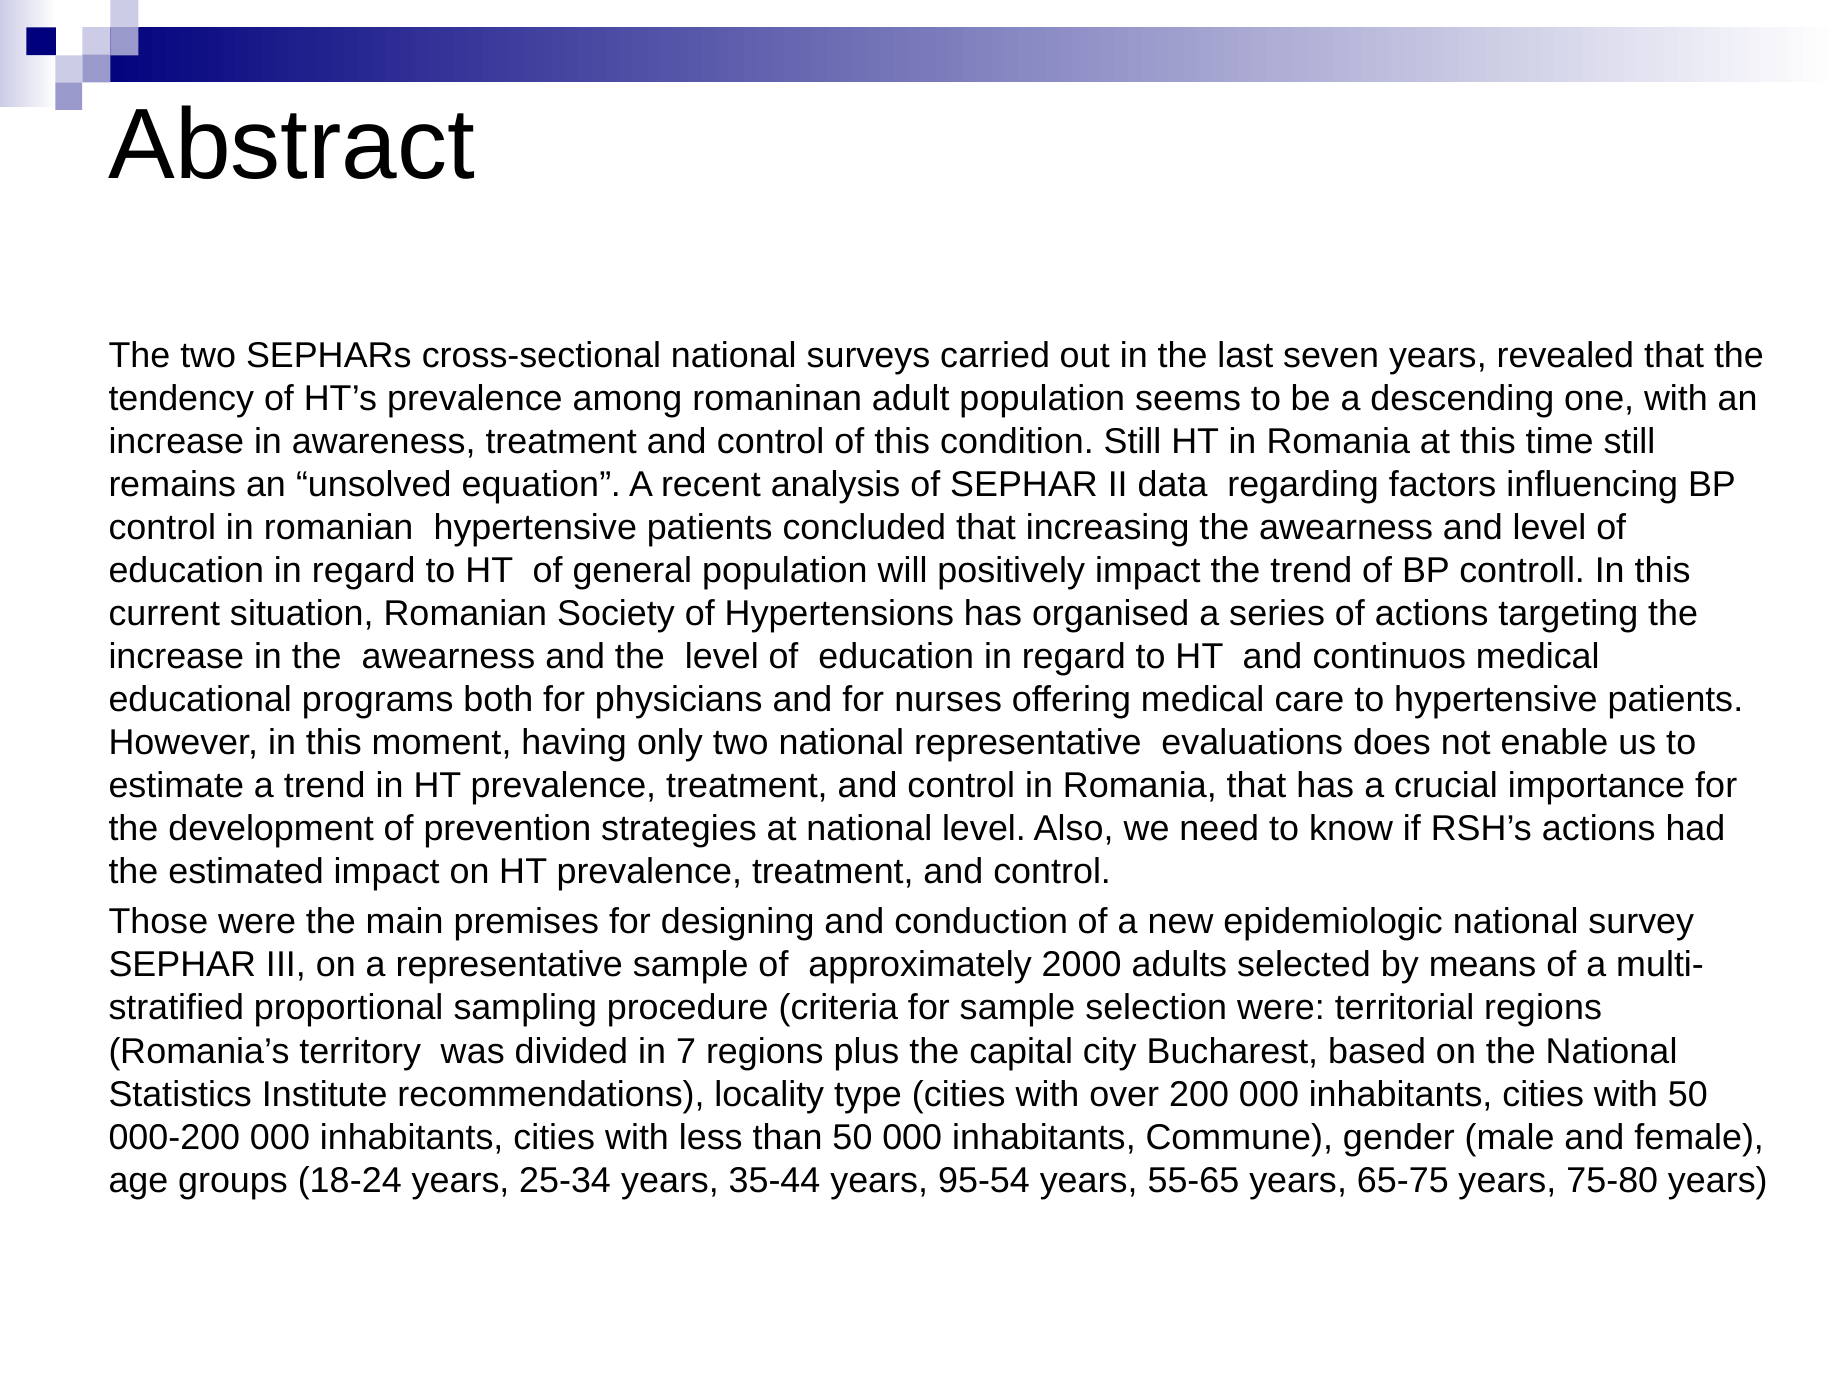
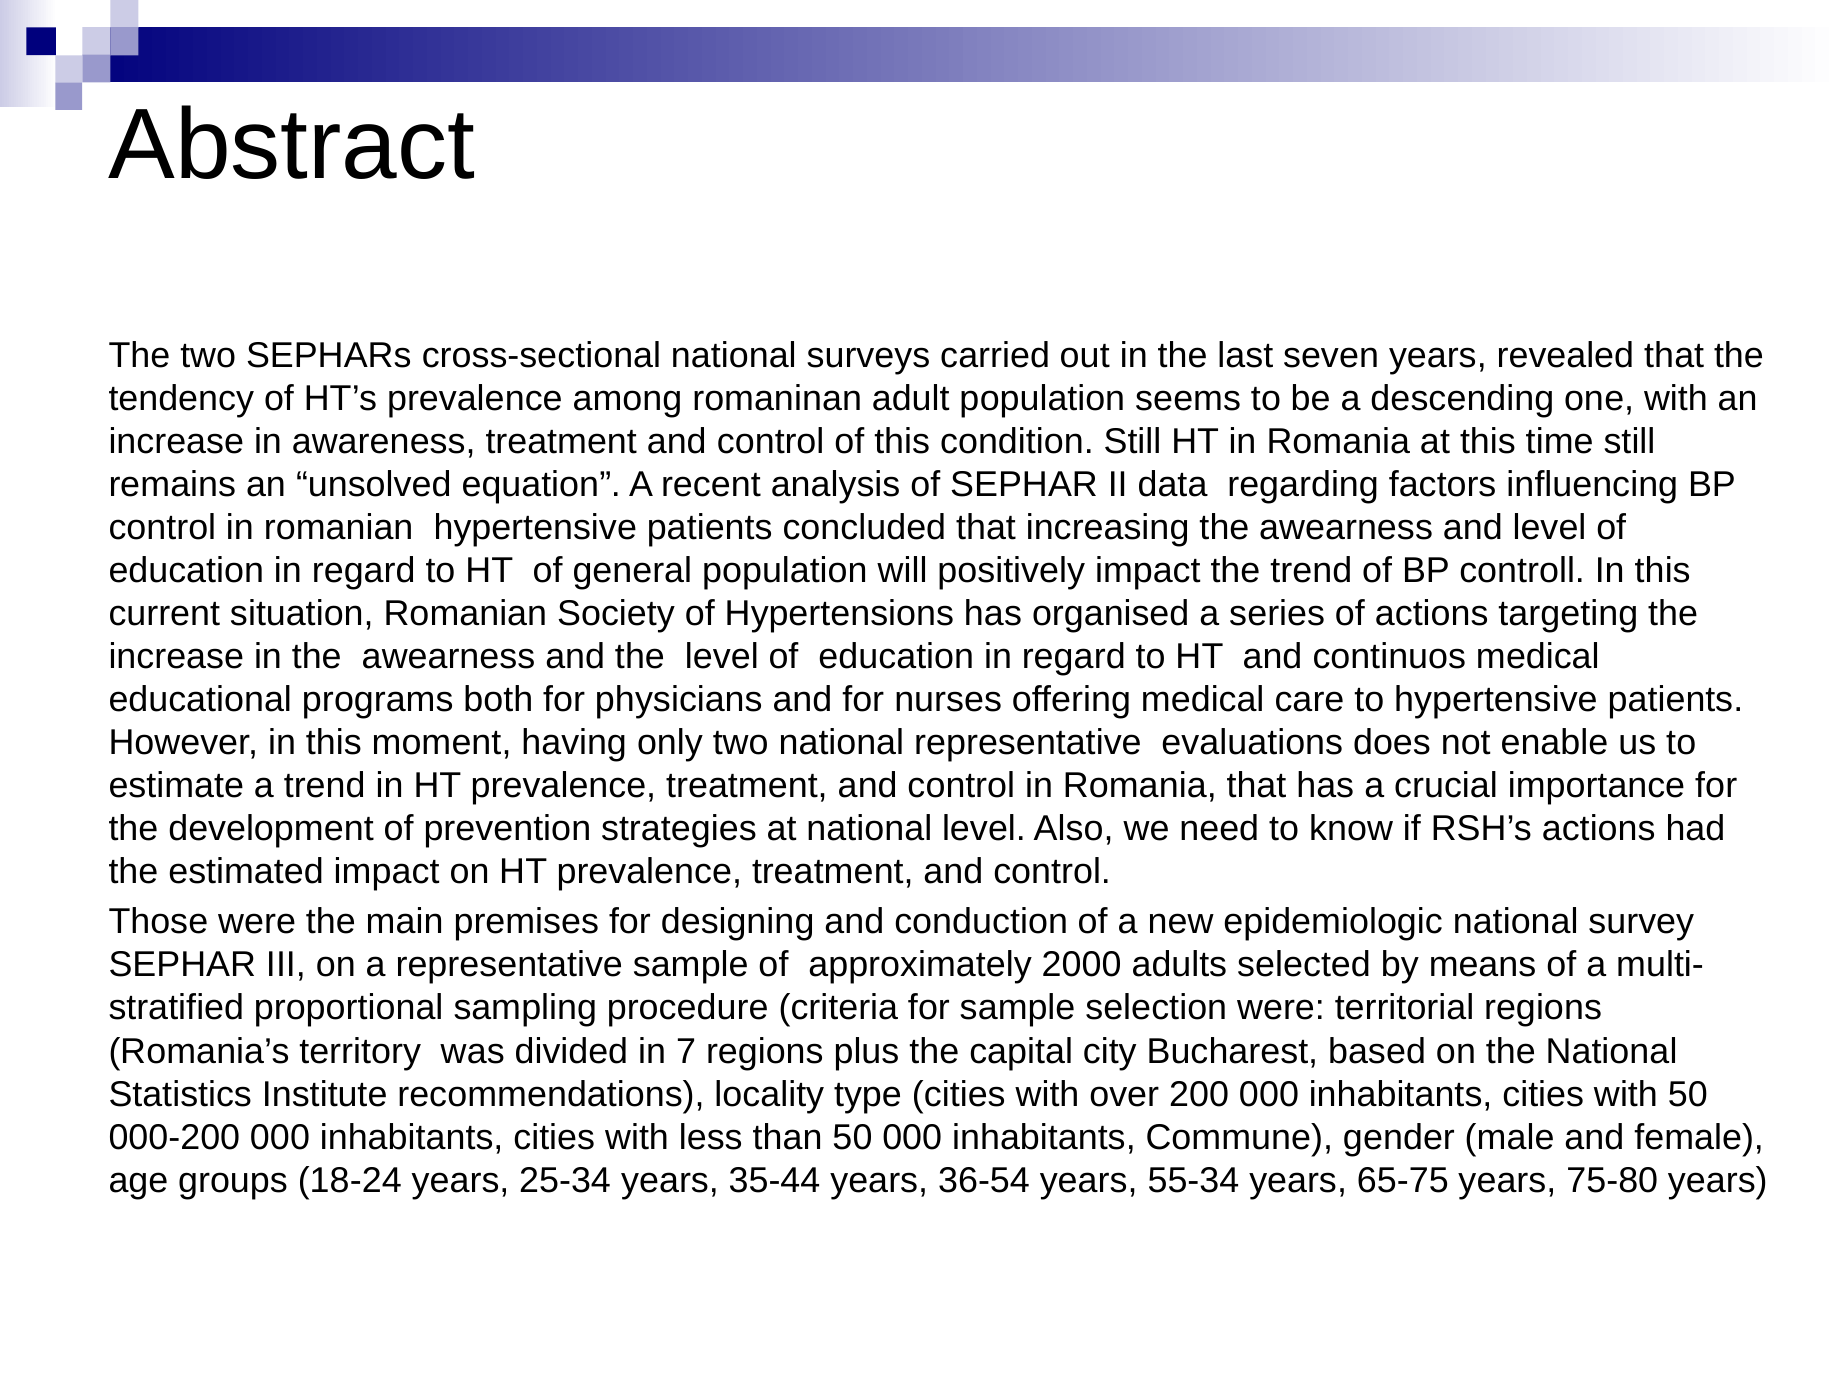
95-54: 95-54 -> 36-54
55-65: 55-65 -> 55-34
